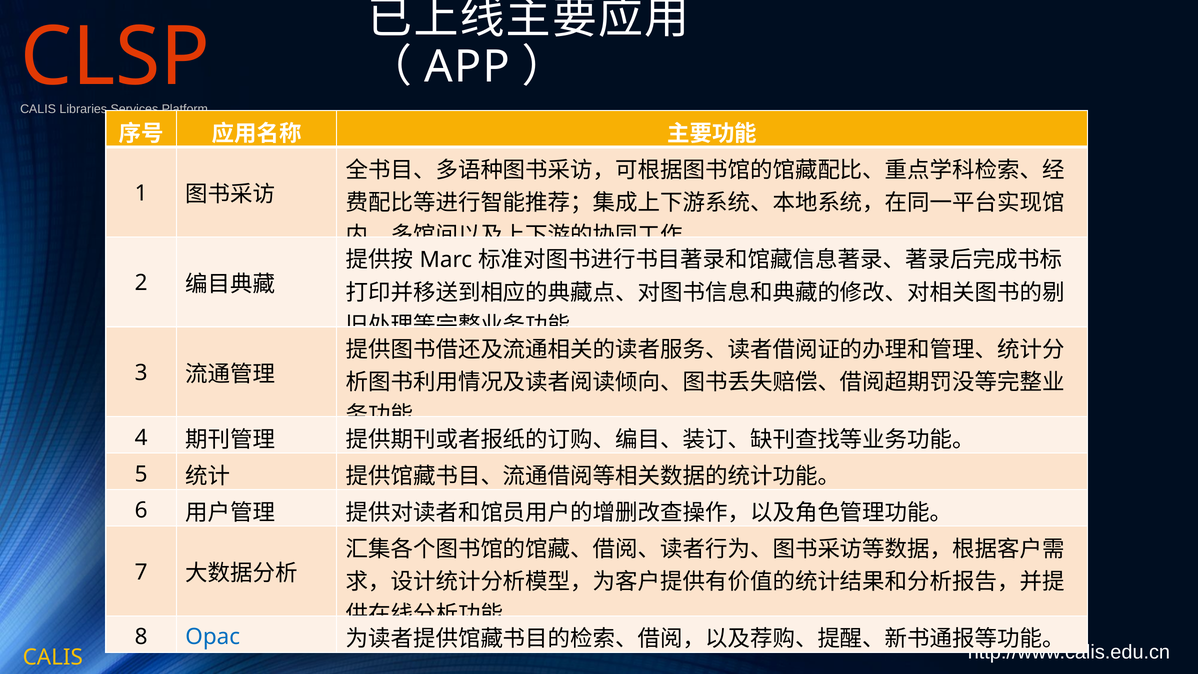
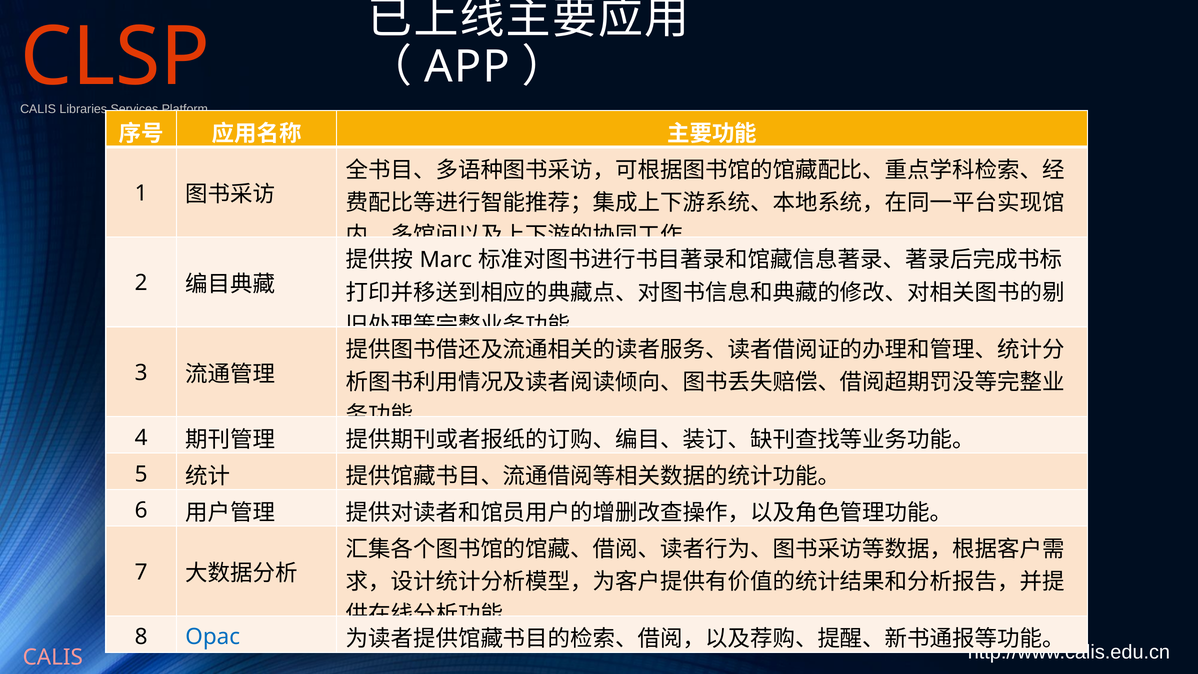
CALIS at (53, 657) colour: yellow -> pink
